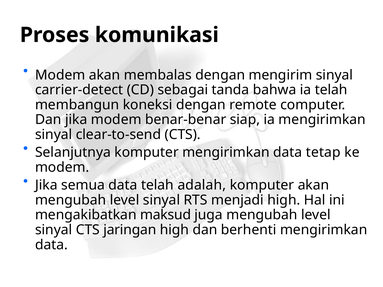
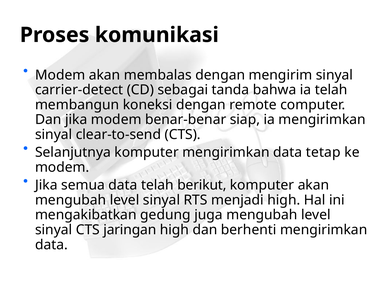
adalah: adalah -> berikut
maksud: maksud -> gedung
